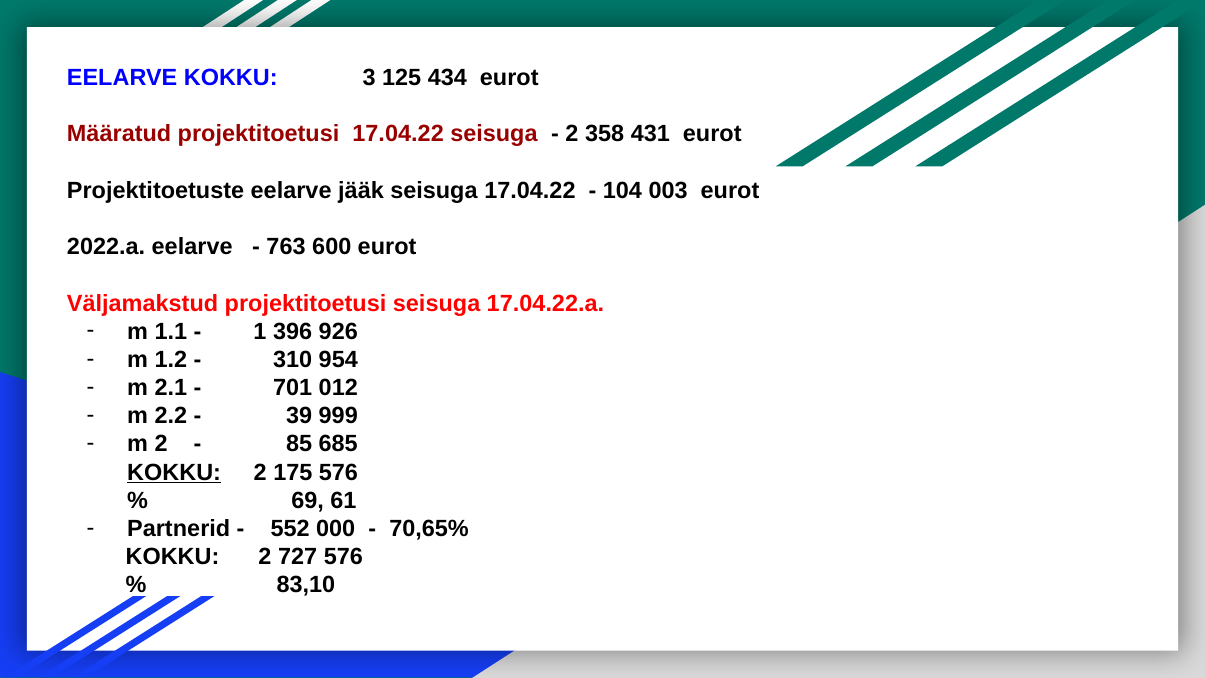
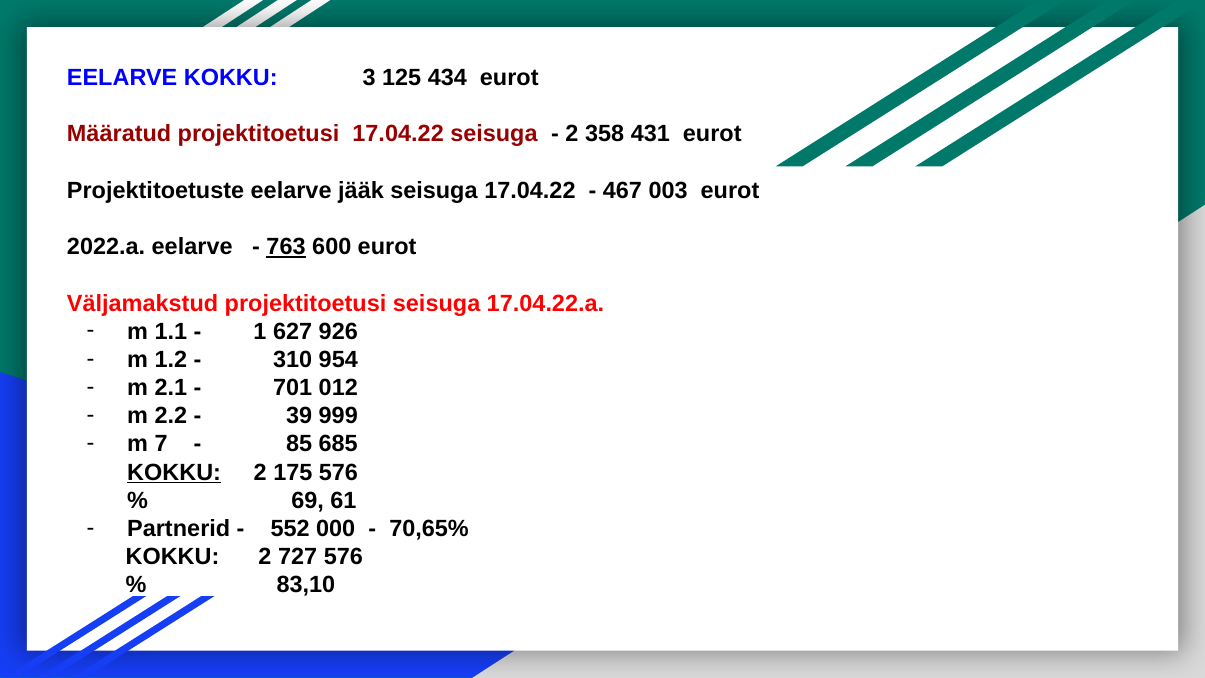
104: 104 -> 467
763 underline: none -> present
396: 396 -> 627
m 2: 2 -> 7
